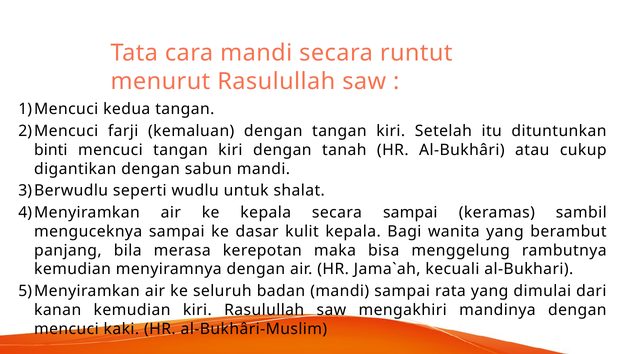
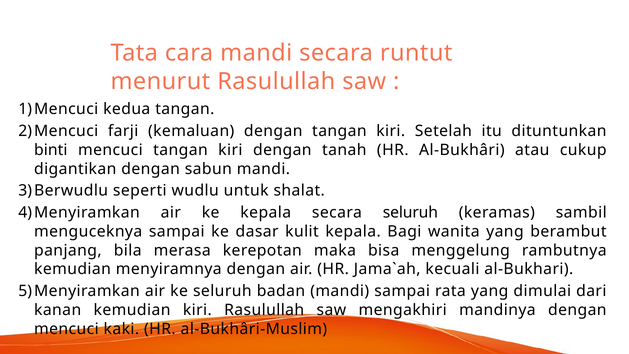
secara sampai: sampai -> seluruh
